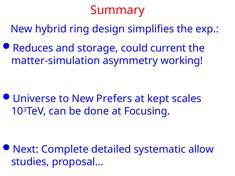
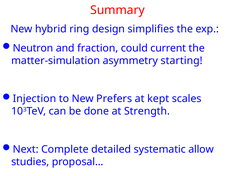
Reduces: Reduces -> Neutron
storage: storage -> fraction
working: working -> starting
Universe: Universe -> Injection
Focusing: Focusing -> Strength
